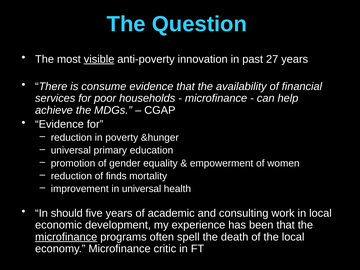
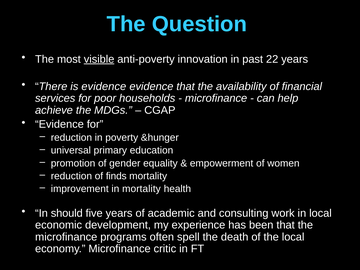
27: 27 -> 22
is consume: consume -> evidence
in universal: universal -> mortality
microfinance at (66, 237) underline: present -> none
